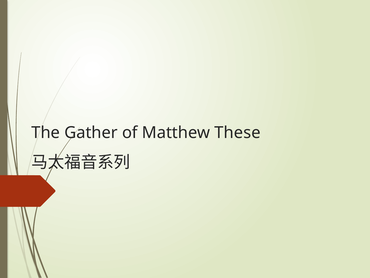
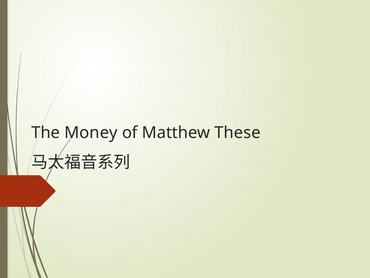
Gather: Gather -> Money
